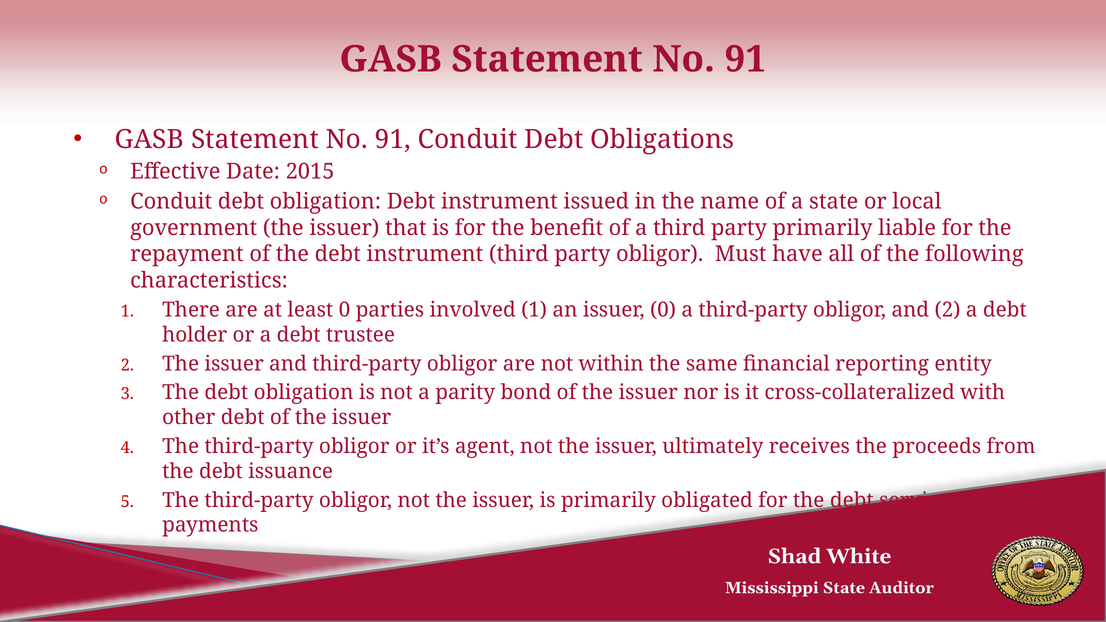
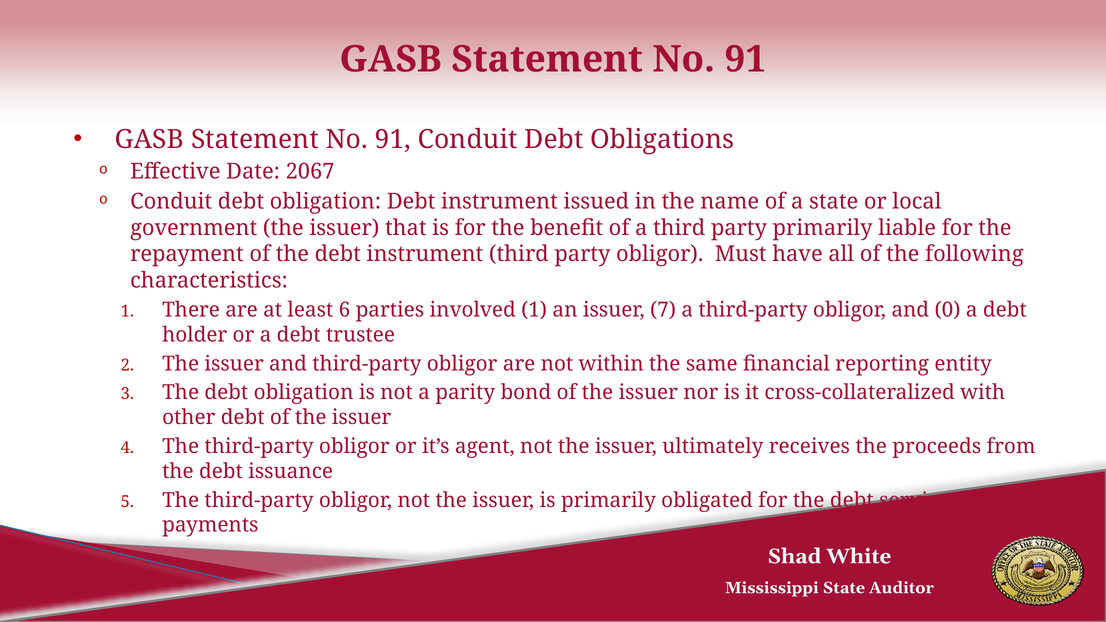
2015: 2015 -> 2067
least 0: 0 -> 6
issuer 0: 0 -> 7
and 2: 2 -> 0
